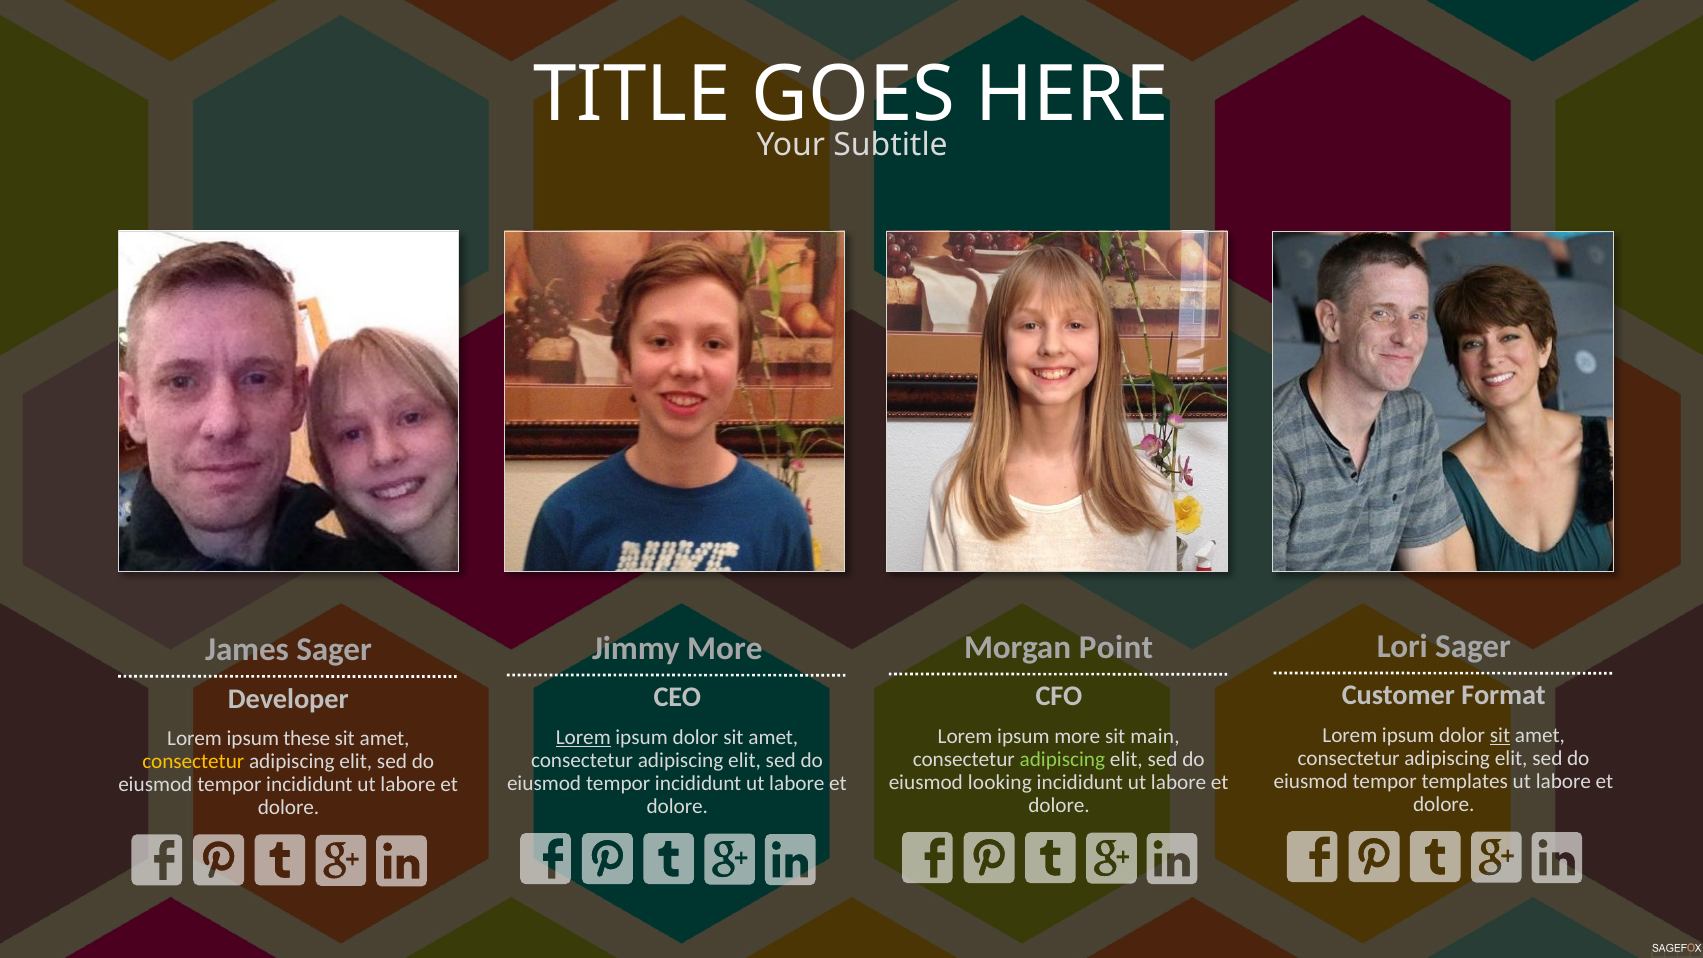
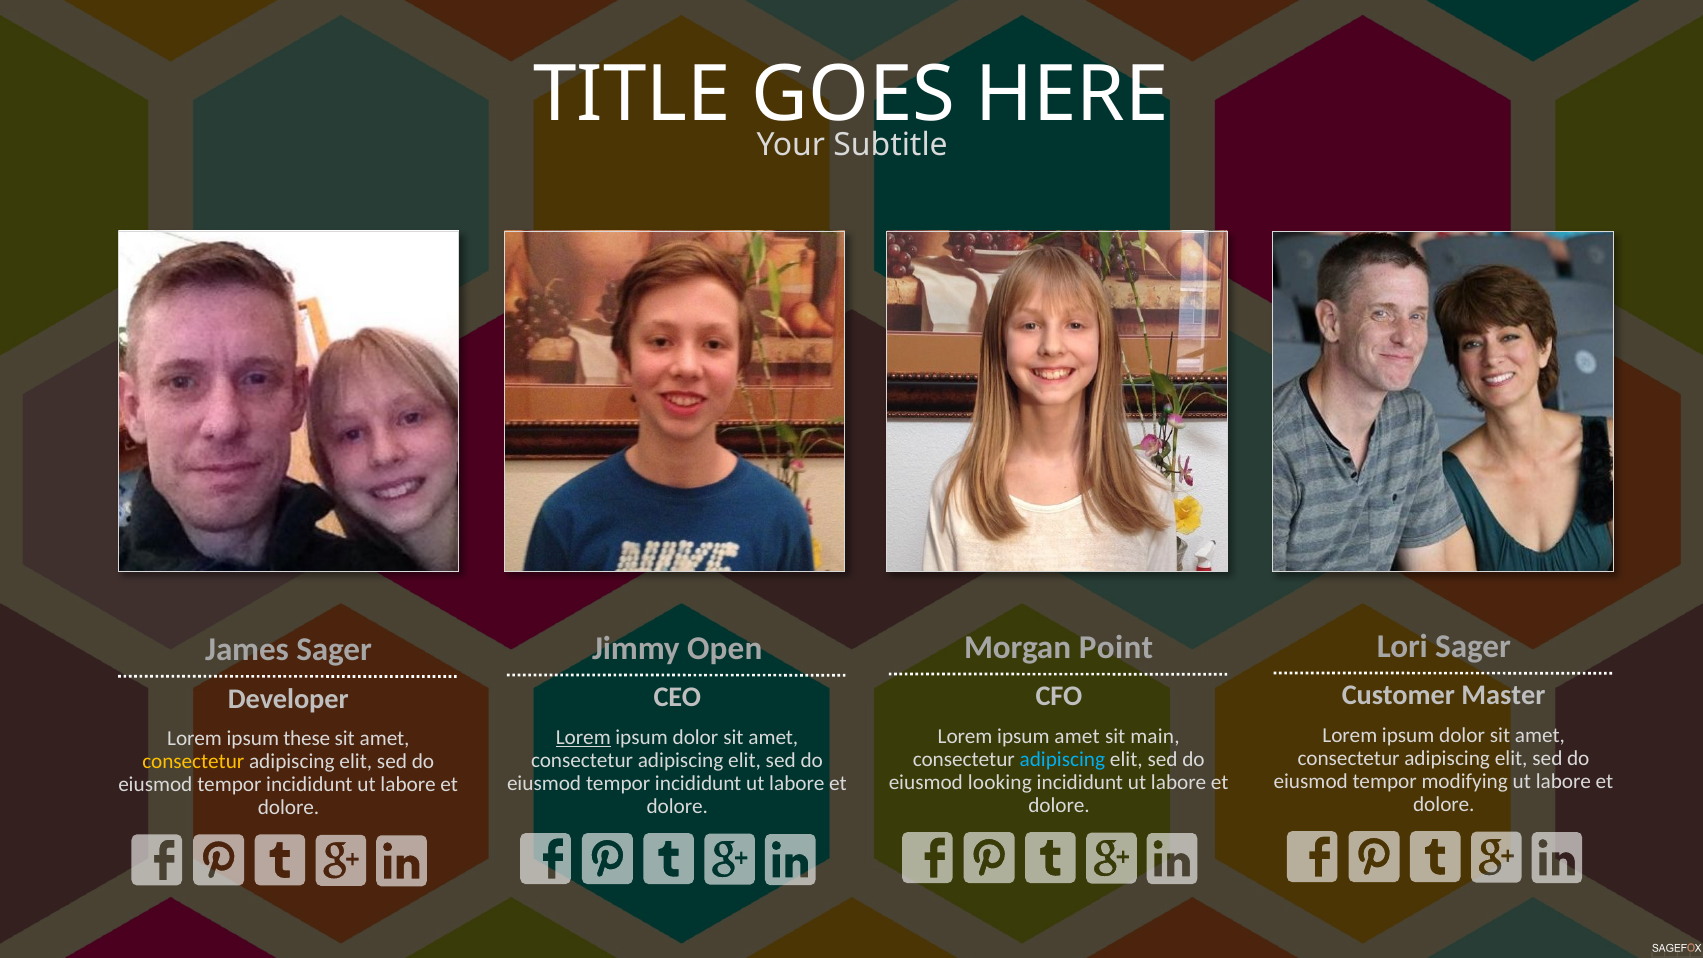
Jimmy More: More -> Open
Format: Format -> Master
sit at (1500, 736) underline: present -> none
ipsum more: more -> amet
adipiscing at (1062, 760) colour: light green -> light blue
templates: templates -> modifying
